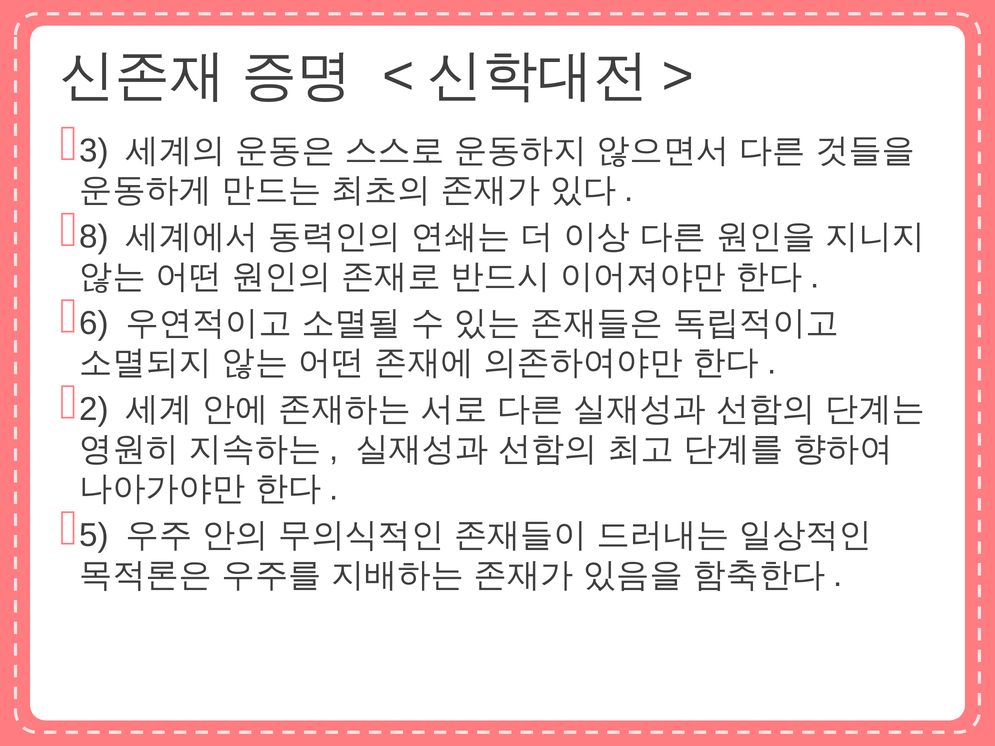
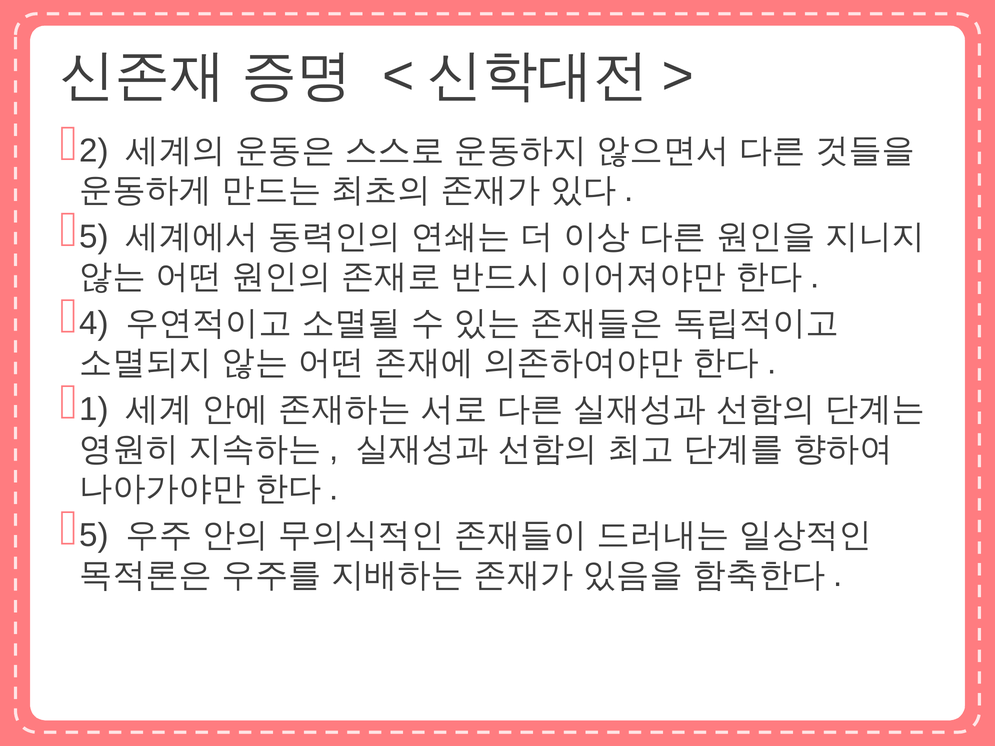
3: 3 -> 2
8 at (94, 237): 8 -> 5
6: 6 -> 4
2: 2 -> 1
